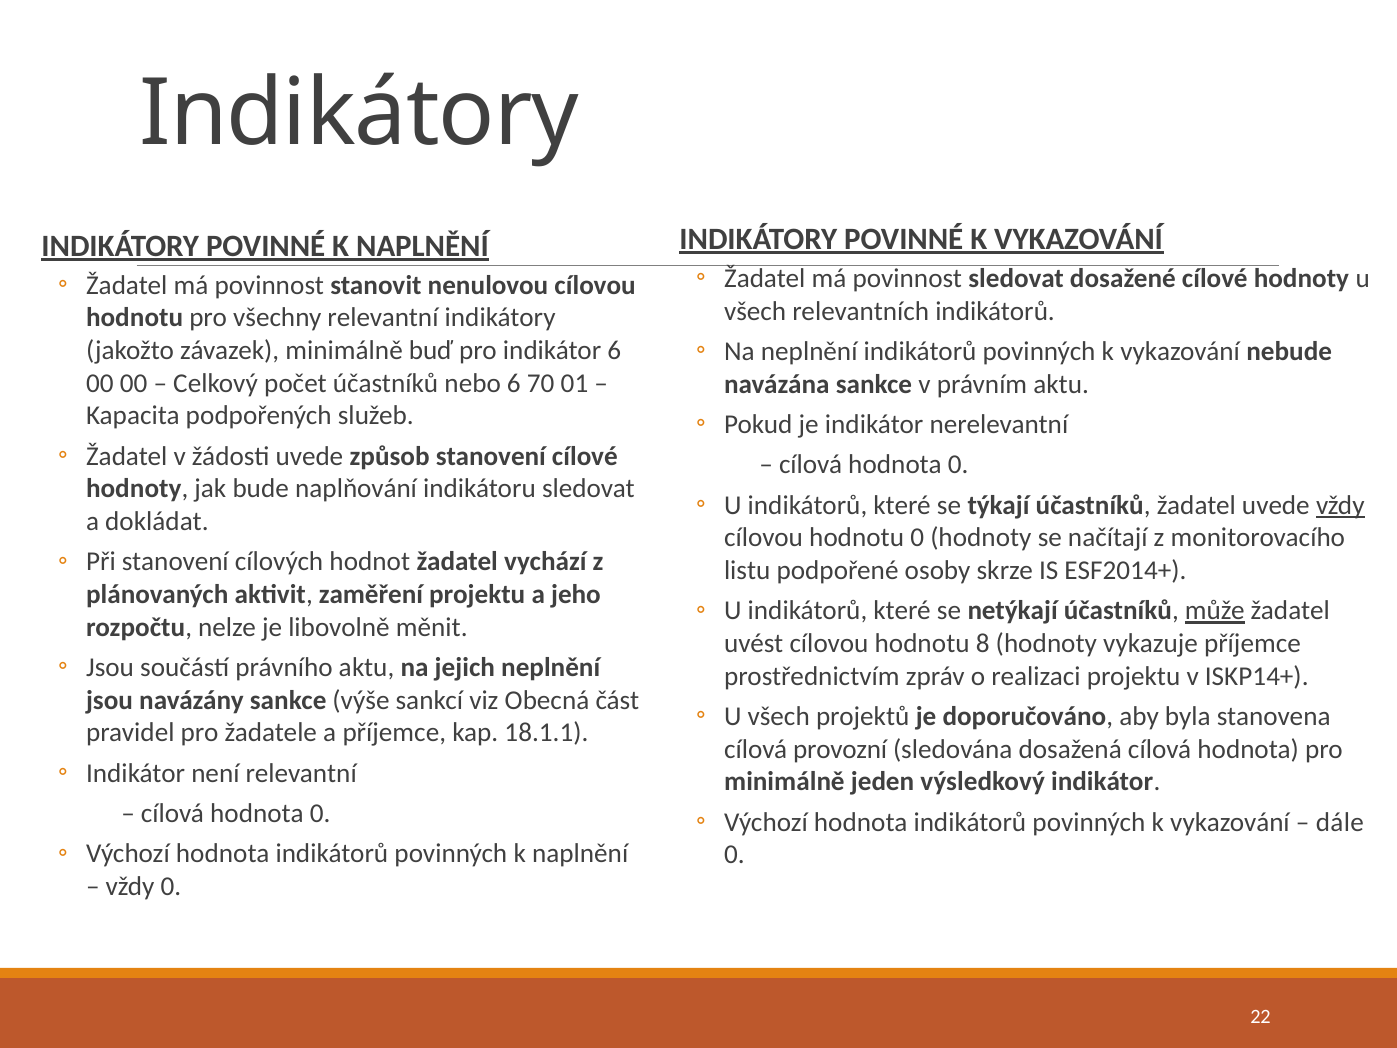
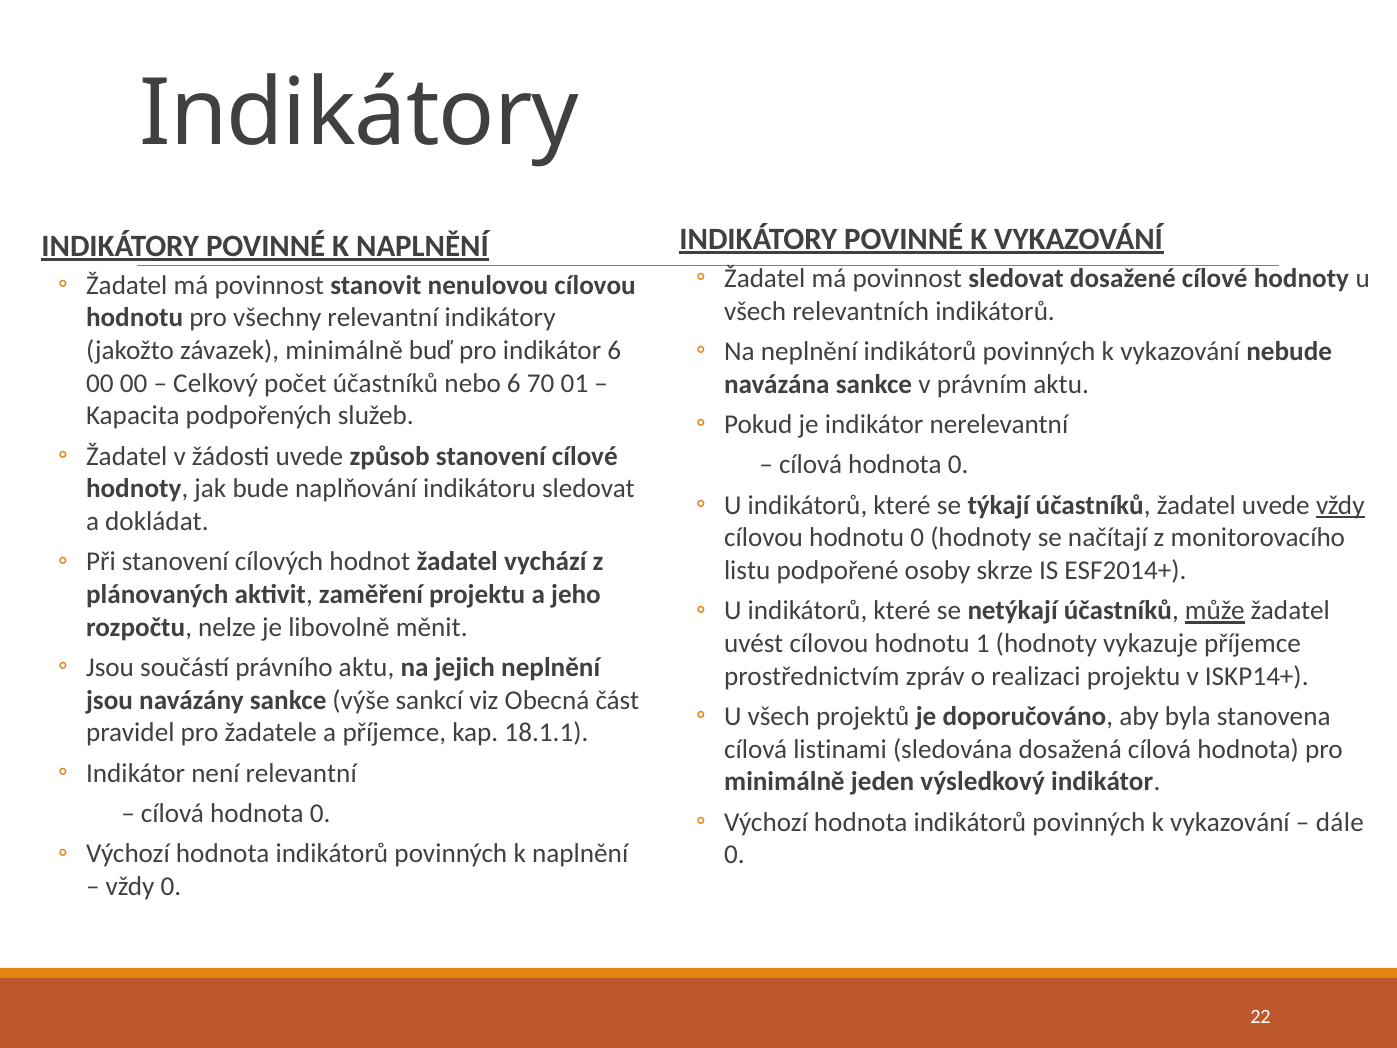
8: 8 -> 1
provozní: provozní -> listinami
